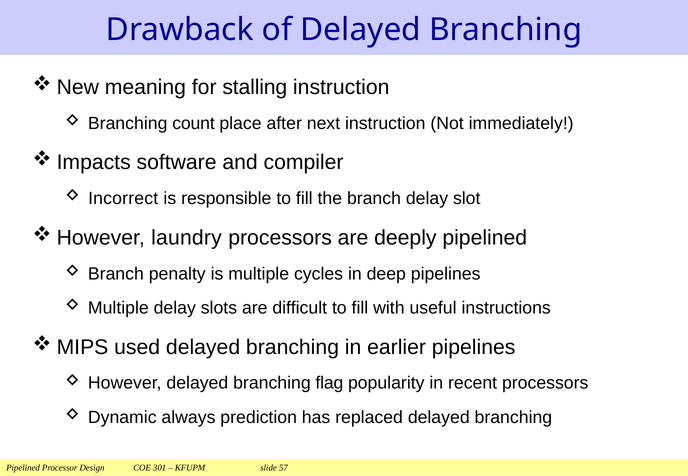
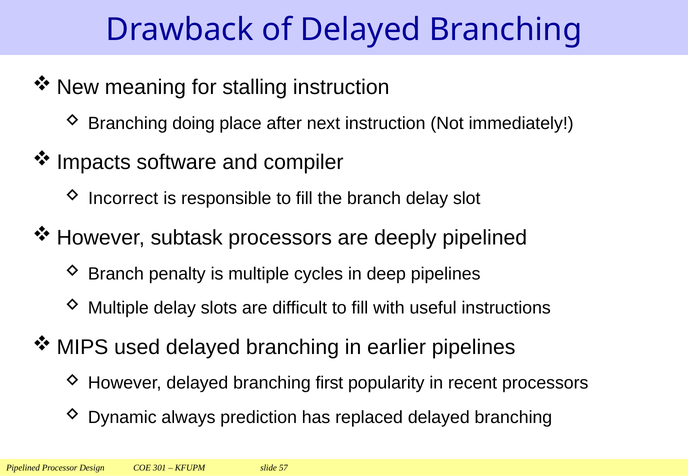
count: count -> doing
laundry: laundry -> subtask
flag: flag -> first
